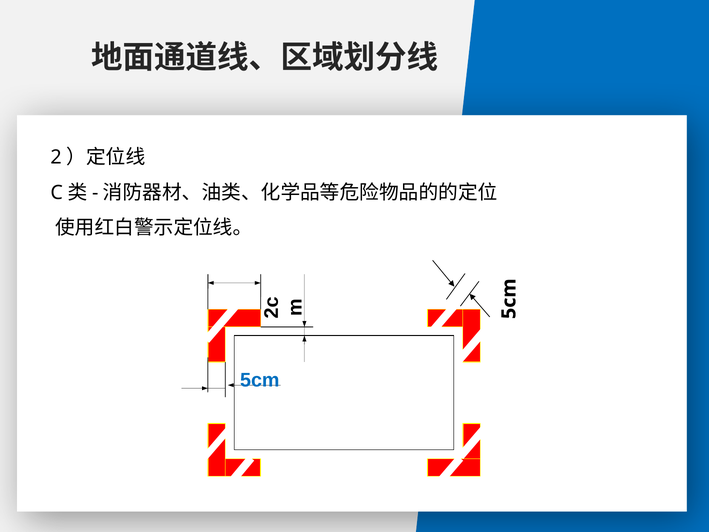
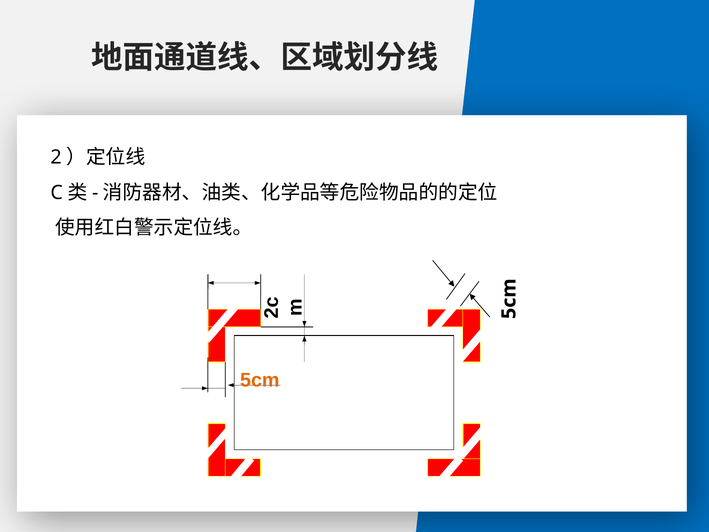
5cm colour: blue -> orange
